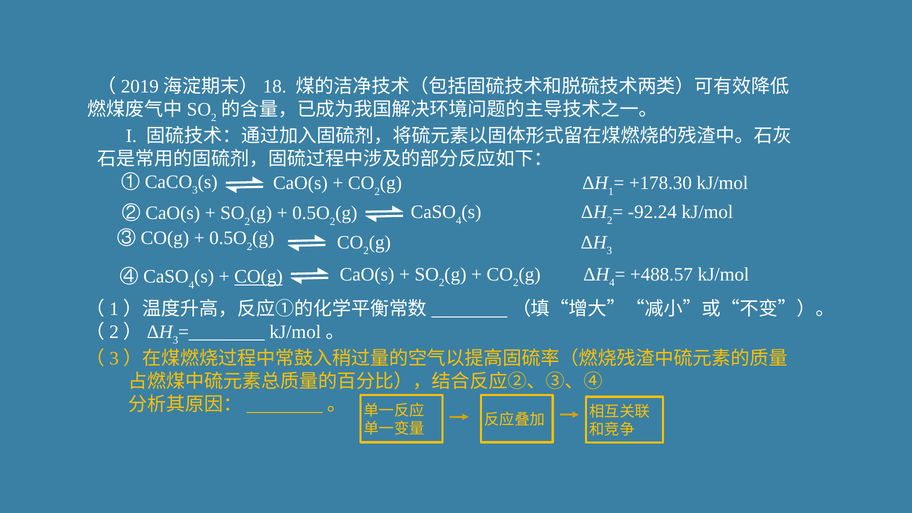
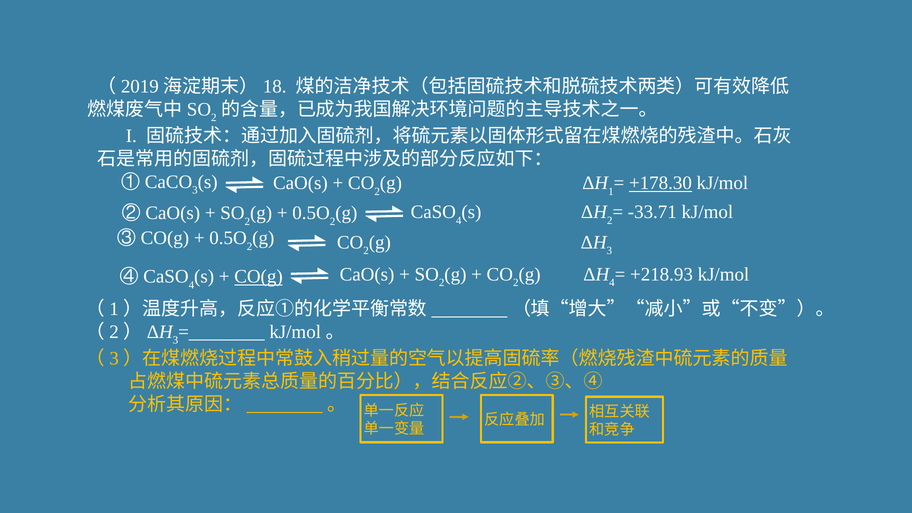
+178.30 underline: none -> present
-92.24: -92.24 -> -33.71
+488.57: +488.57 -> +218.93
